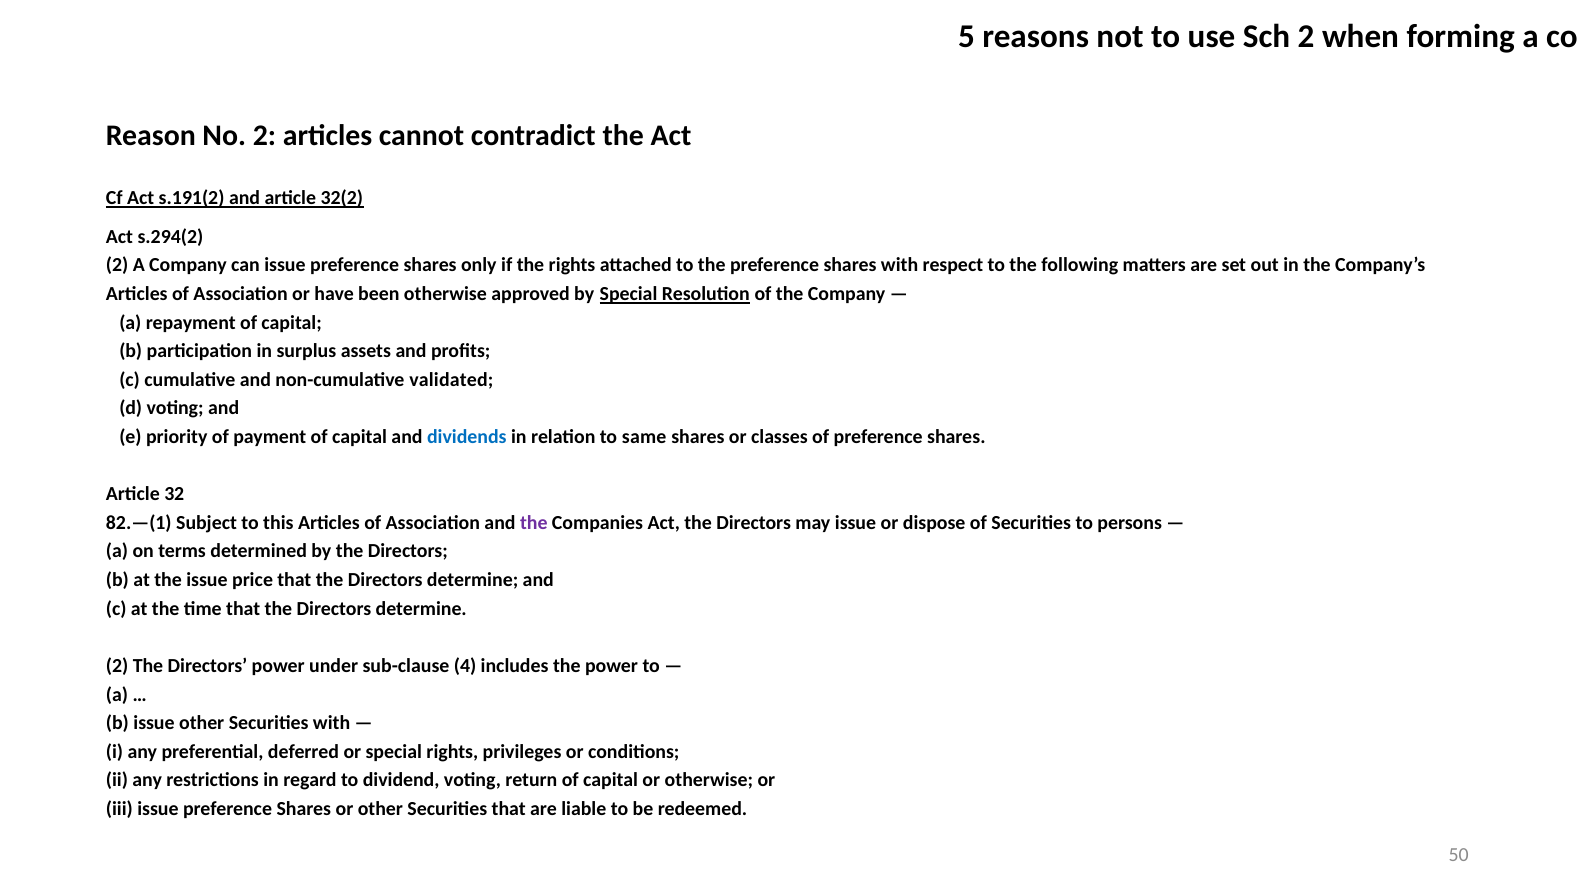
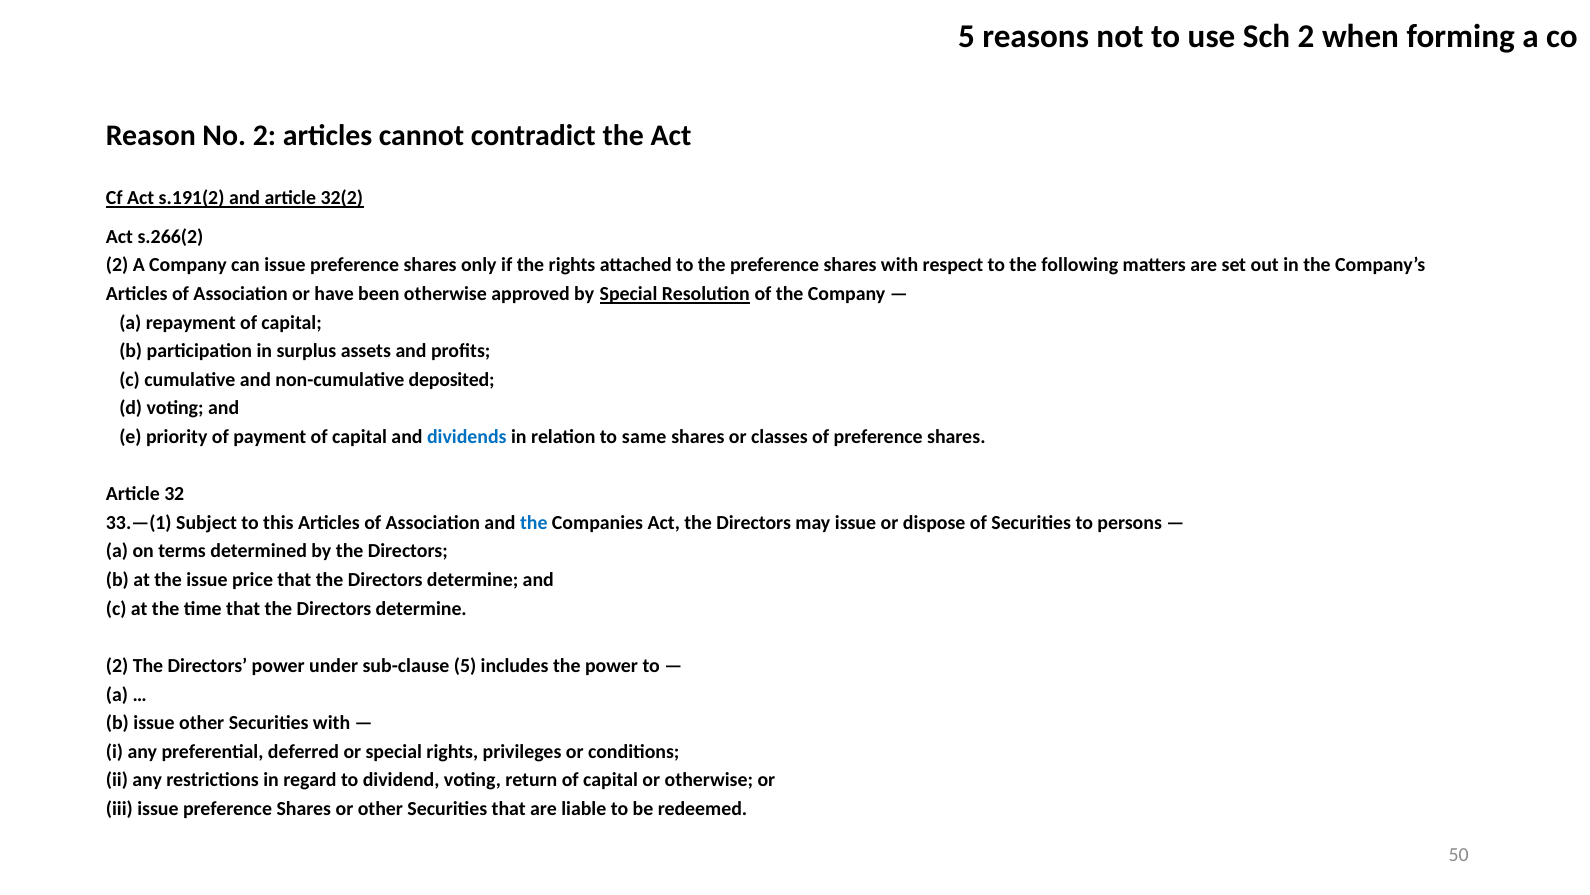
s.294(2: s.294(2 -> s.266(2
validated: validated -> deposited
82.—(1: 82.—(1 -> 33.—(1
the at (534, 522) colour: purple -> blue
sub-clause 4: 4 -> 5
